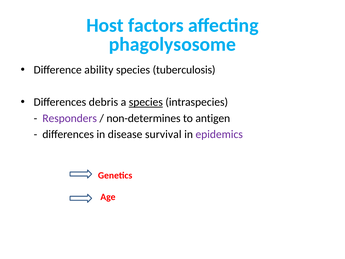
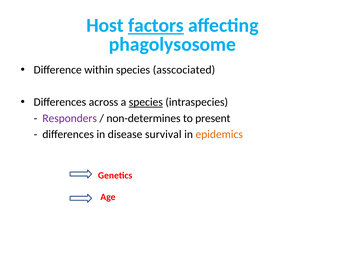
factors underline: none -> present
ability: ability -> within
tuberculosis: tuberculosis -> asscociated
debris: debris -> across
antigen: antigen -> present
epidemics colour: purple -> orange
